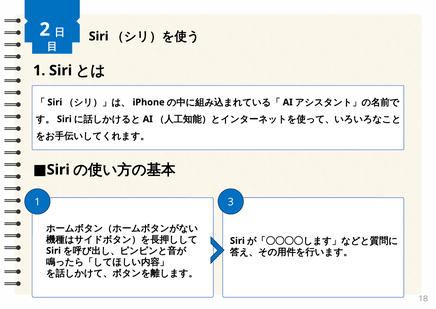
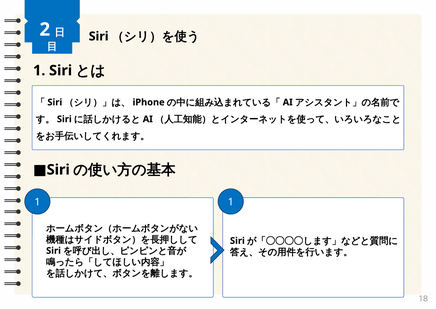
1 3: 3 -> 1
